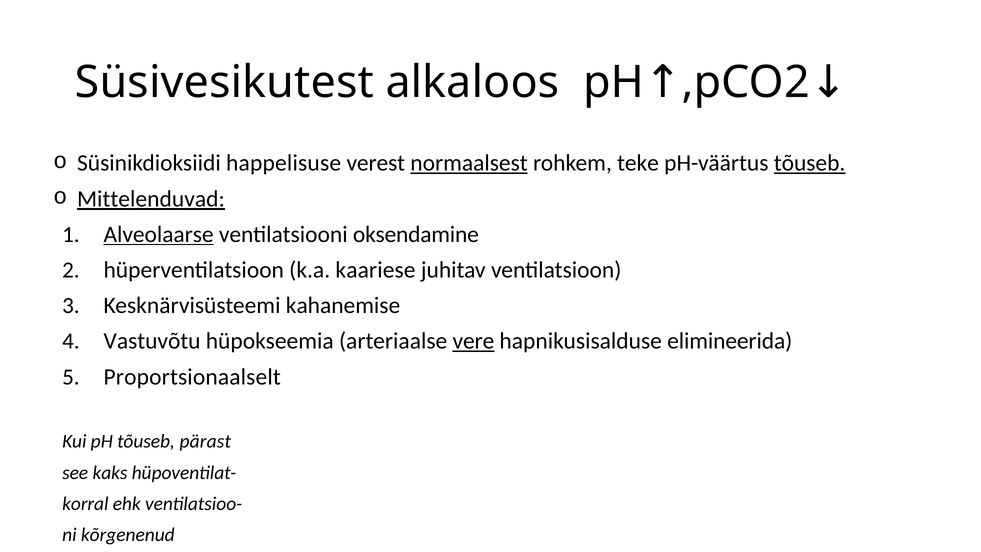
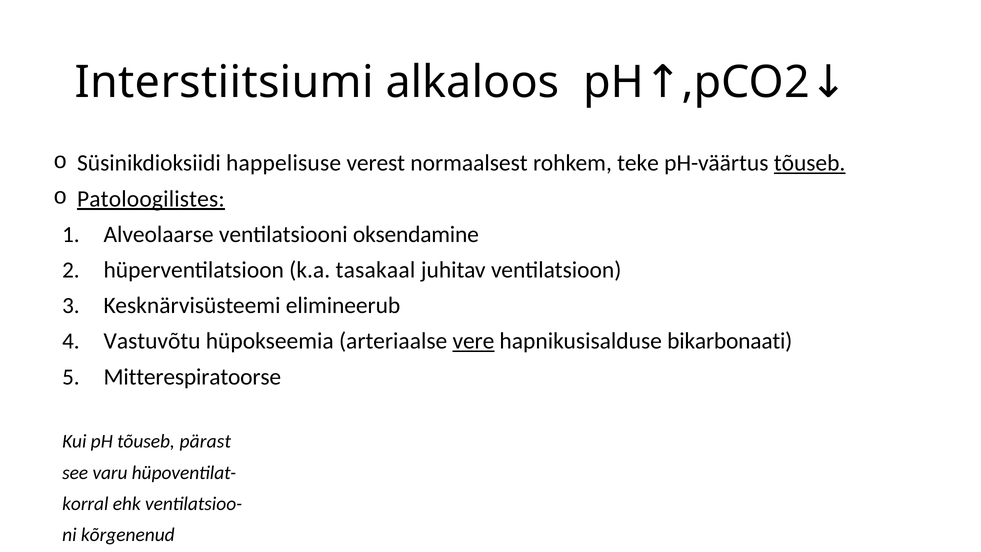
Süsivesikutest: Süsivesikutest -> Interstiitsiumi
normaalsest underline: present -> none
Mittelenduvad: Mittelenduvad -> Patoloogilistes
Alveolaarse underline: present -> none
kaariese: kaariese -> tasakaal
kahanemise: kahanemise -> elimineerub
elimineerida: elimineerida -> bikarbonaati
Proportsionaalselt: Proportsionaalselt -> Mitterespiratoorse
kaks: kaks -> varu
